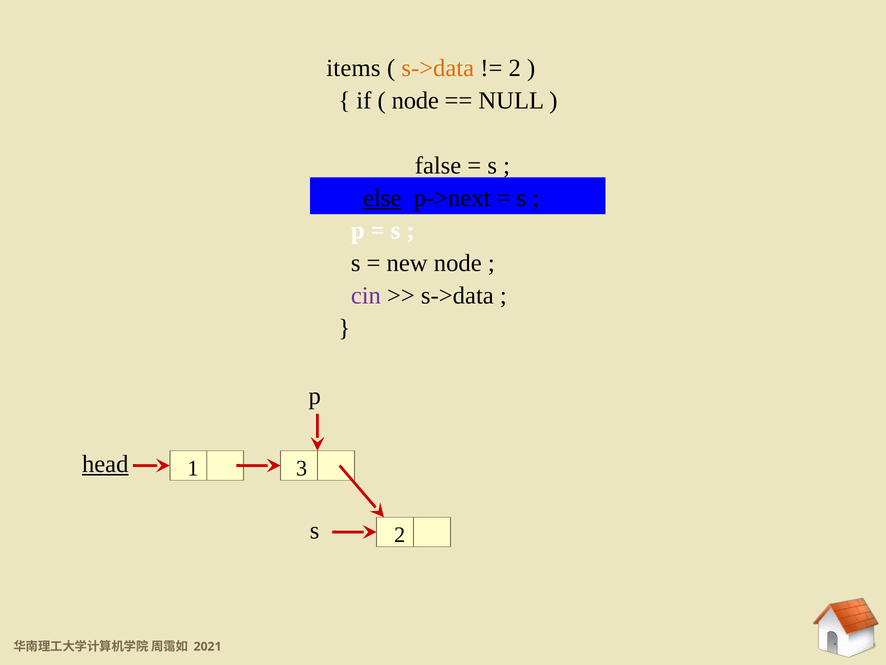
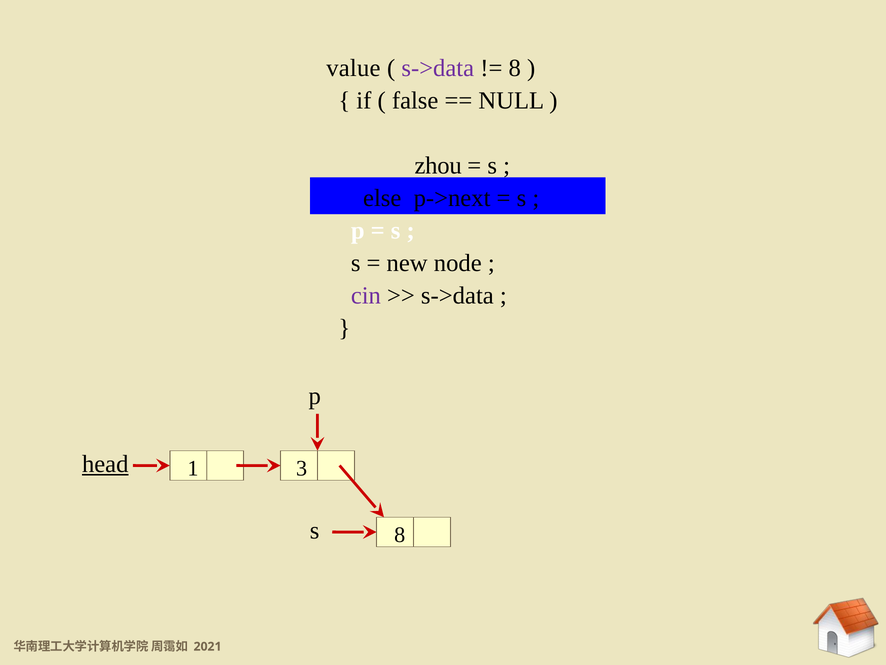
items: items -> value
s->data at (438, 68) colour: orange -> purple
2 at (515, 68): 2 -> 8
node at (415, 101): node -> false
false: false -> zhou
else underline: present -> none
s 2: 2 -> 8
